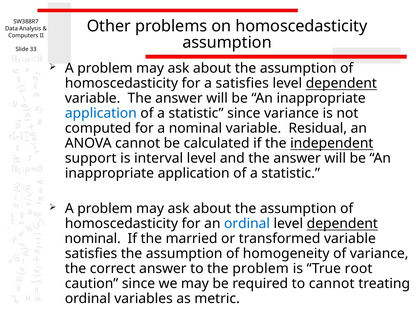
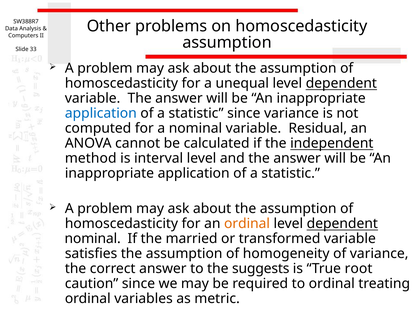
a satisfies: satisfies -> unequal
support: support -> method
ordinal at (247, 224) colour: blue -> orange
the problem: problem -> suggests
to cannot: cannot -> ordinal
